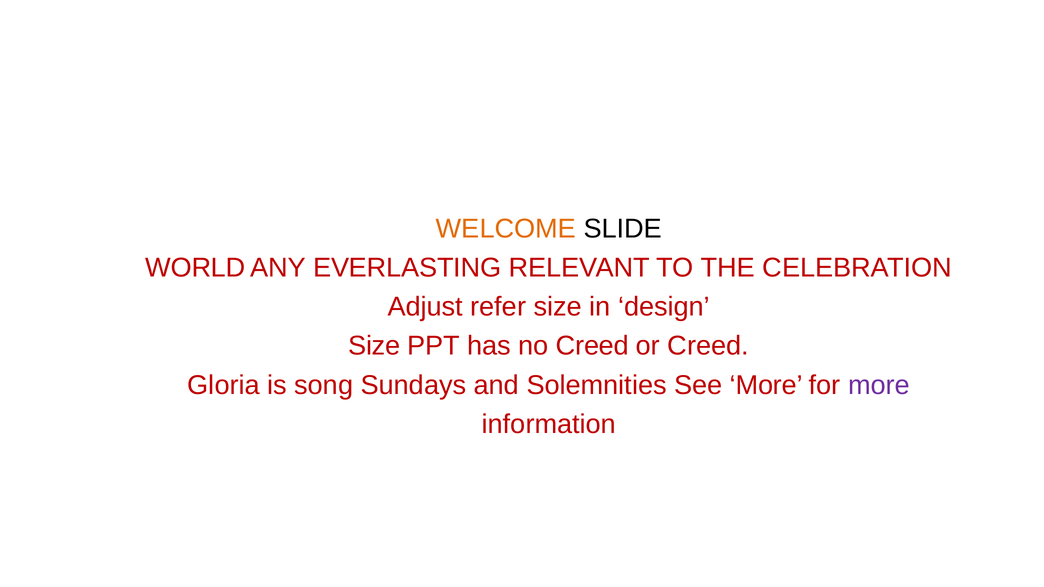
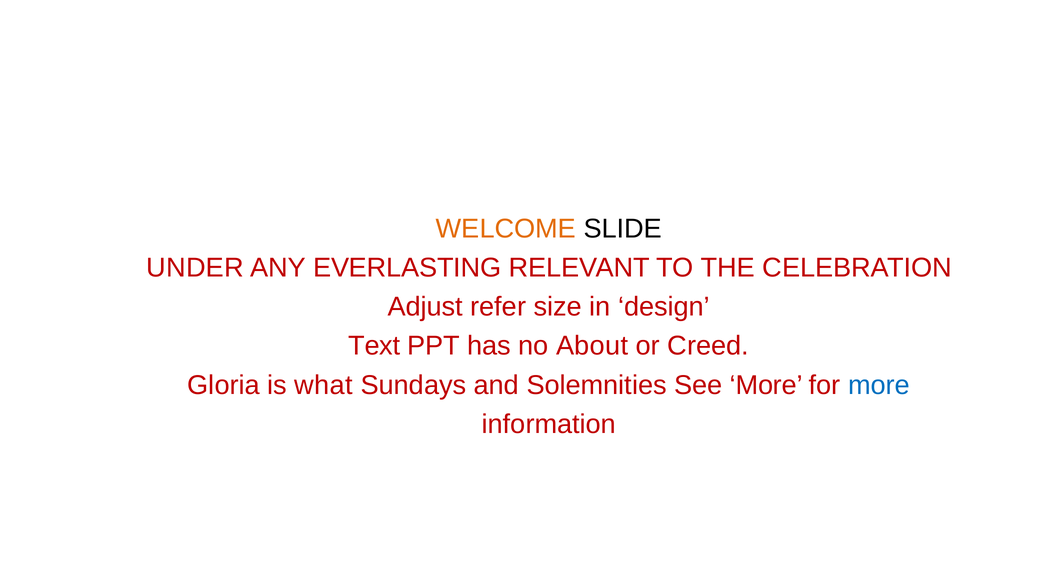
WORLD: WORLD -> UNDER
Size at (374, 346): Size -> Text
no Creed: Creed -> About
song: song -> what
more at (879, 385) colour: purple -> blue
